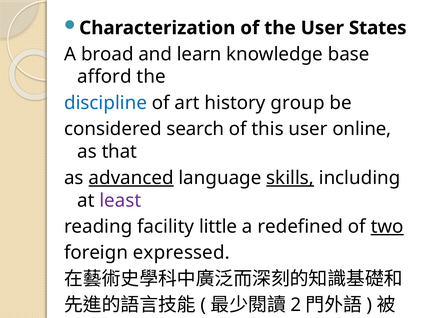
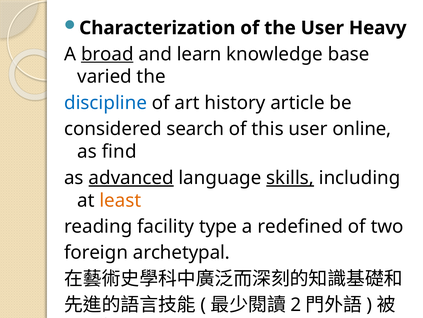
States: States -> Heavy
broad underline: none -> present
afford: afford -> varied
group: group -> article
that: that -> find
least colour: purple -> orange
little: little -> type
two underline: present -> none
expressed: expressed -> archetypal
